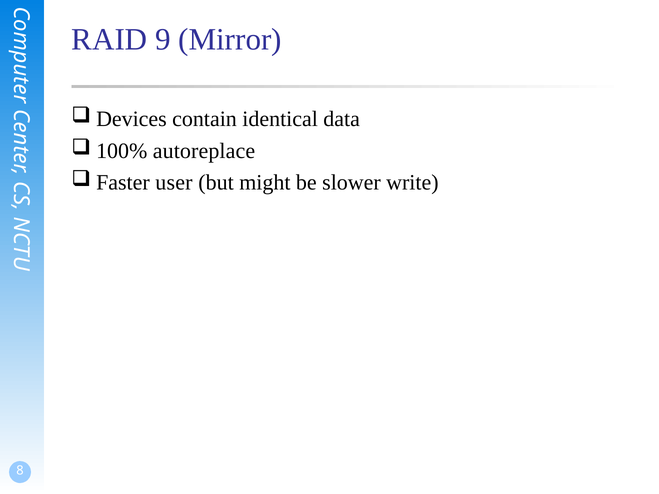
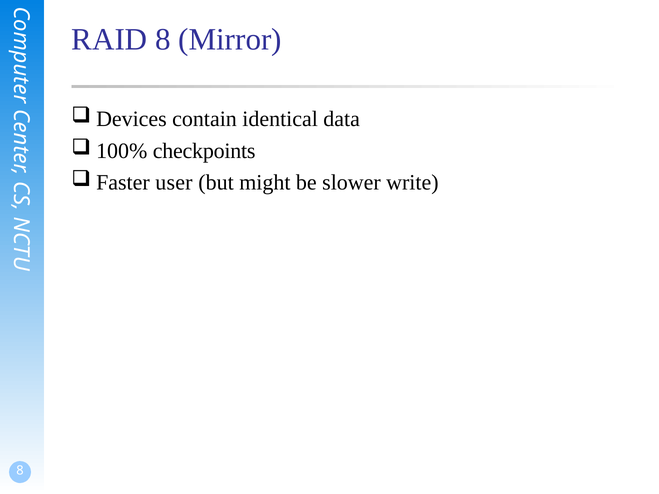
RAID 9: 9 -> 8
autoreplace: autoreplace -> checkpoints
